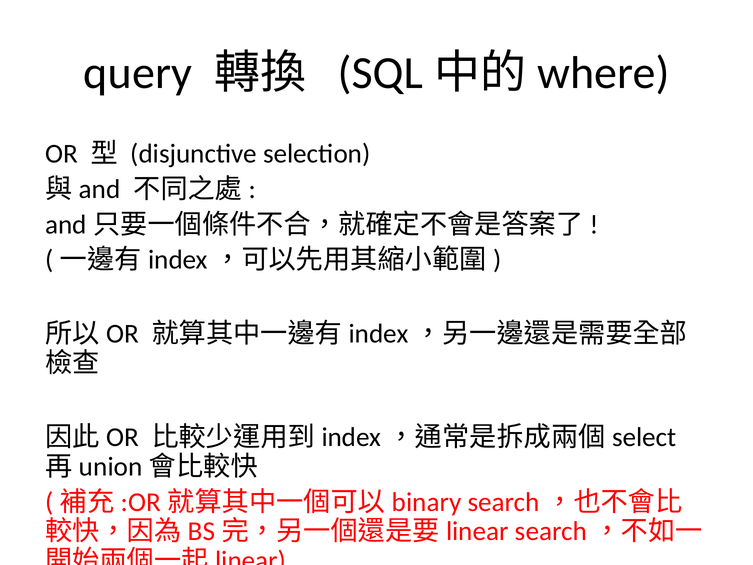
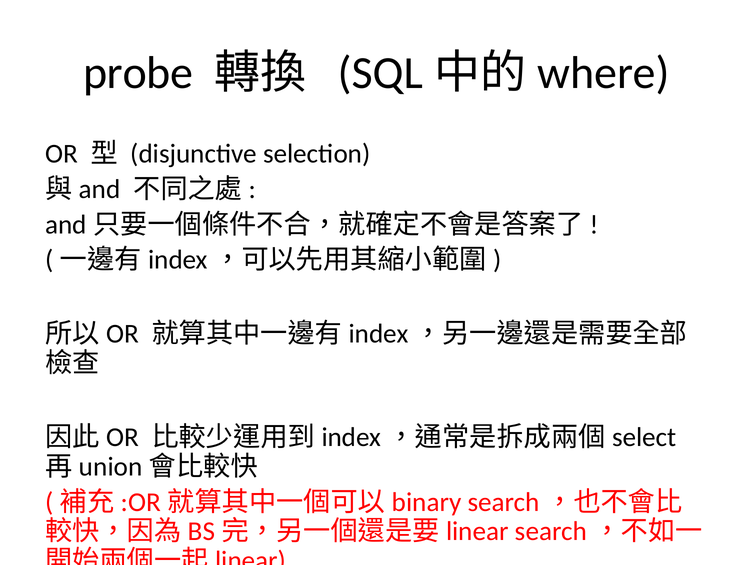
query: query -> probe
